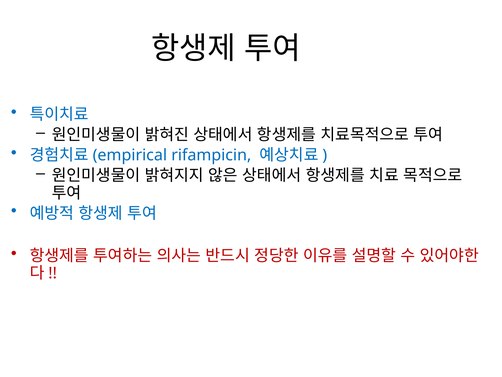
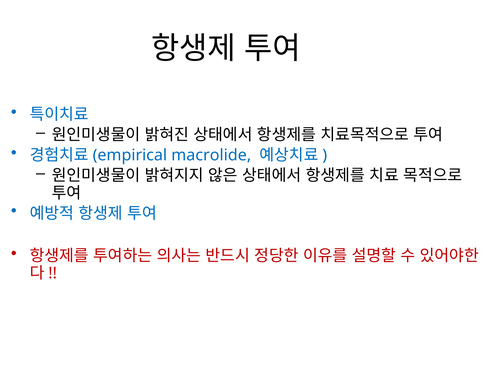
rifampicin: rifampicin -> macrolide
